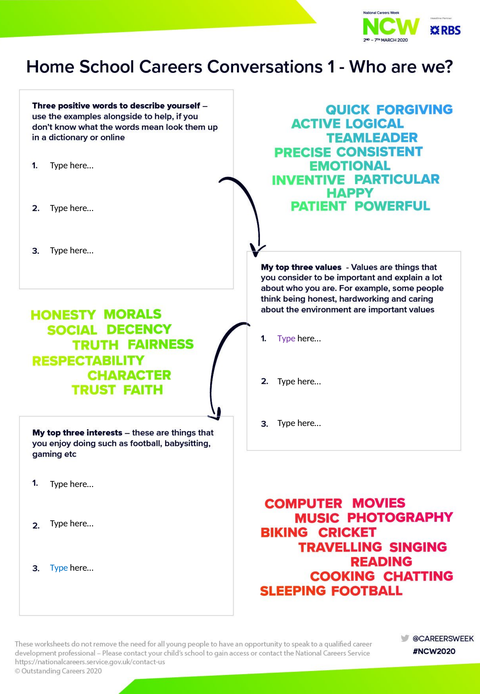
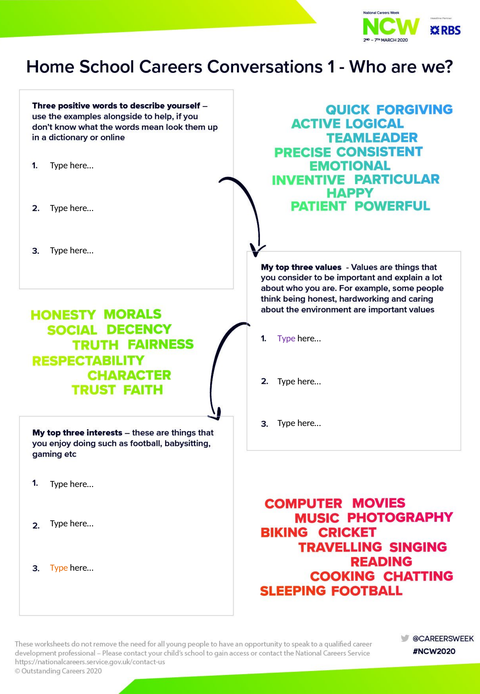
Type at (59, 567) colour: blue -> orange
